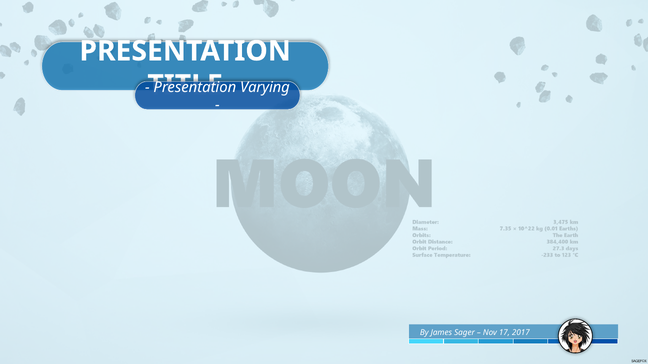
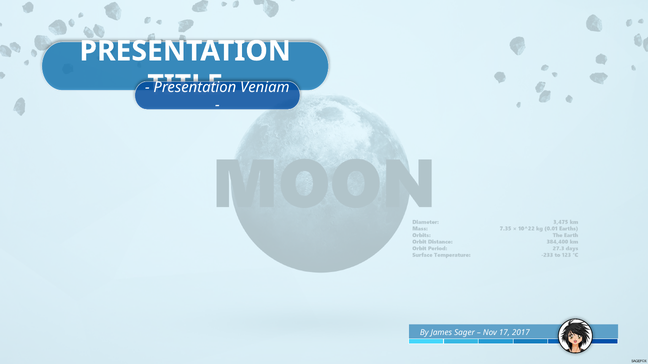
Varying: Varying -> Veniam
